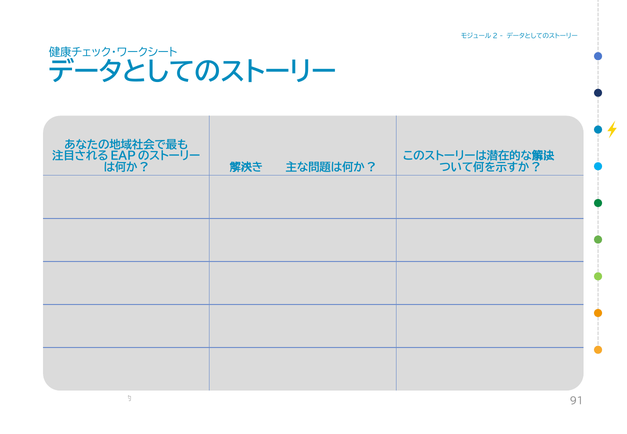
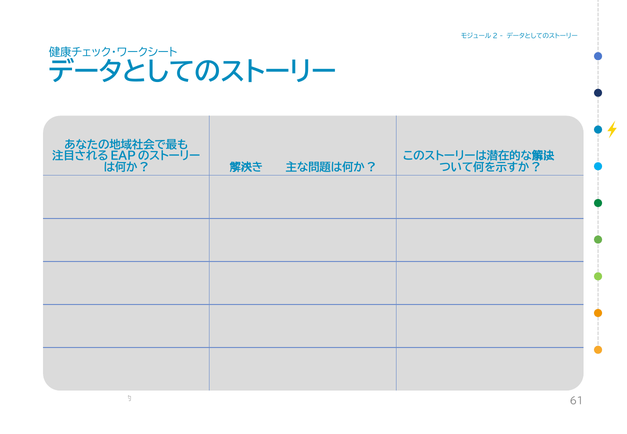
91: 91 -> 61
